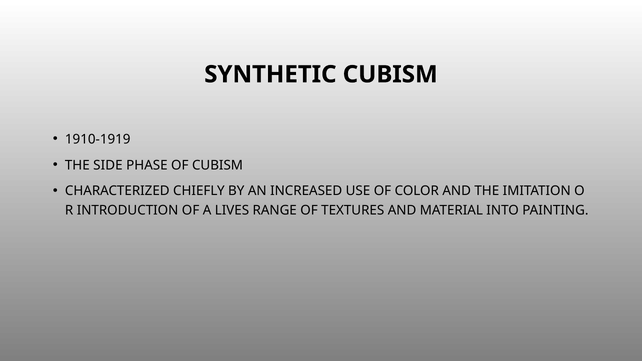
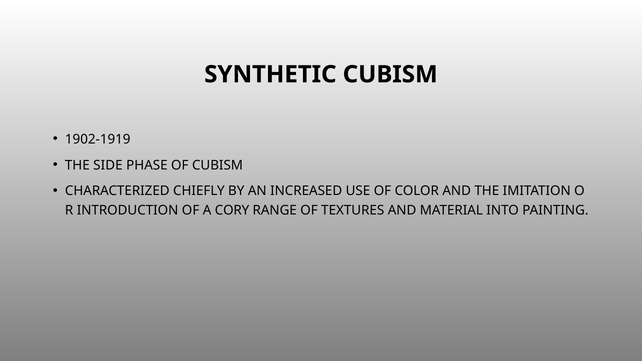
1910-1919: 1910-1919 -> 1902-1919
LIVES: LIVES -> CORY
